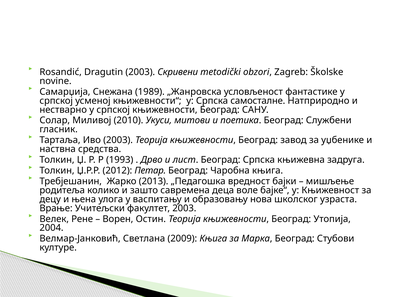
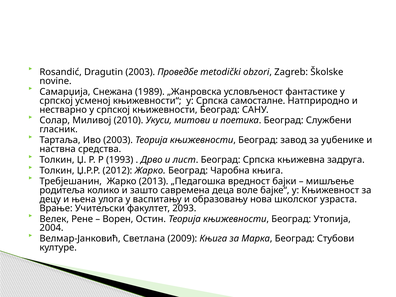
Скривени: Скривени -> Проведбе
2012 Петар: Петар -> Жарко
факултет 2003: 2003 -> 2093
